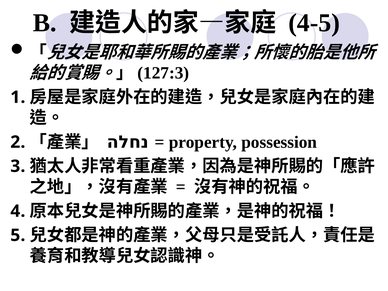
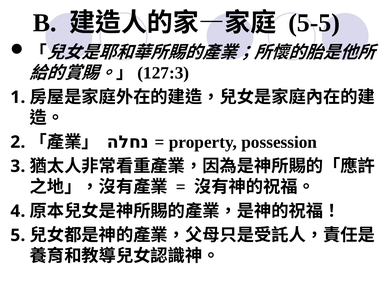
4-5: 4-5 -> 5-5
